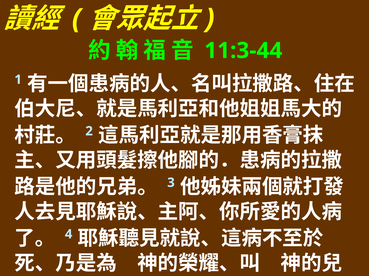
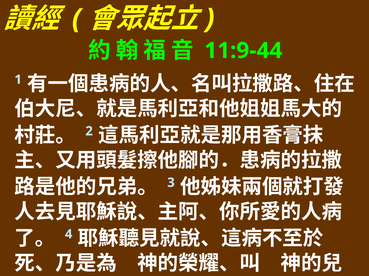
11:3-44: 11:3-44 -> 11:9-44
